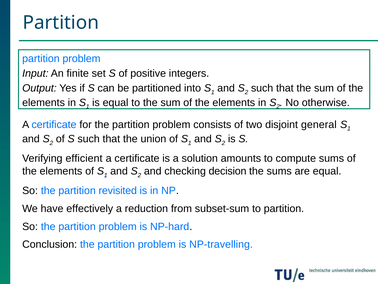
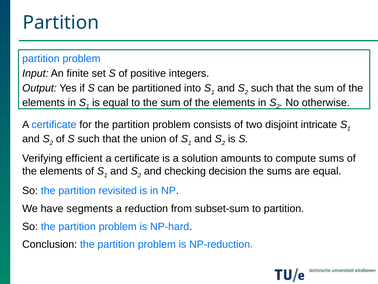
general: general -> intricate
effectively: effectively -> segments
NP-travelling: NP-travelling -> NP-reduction
